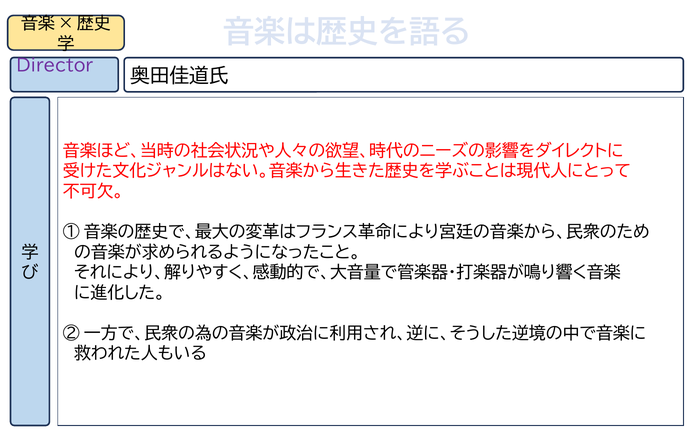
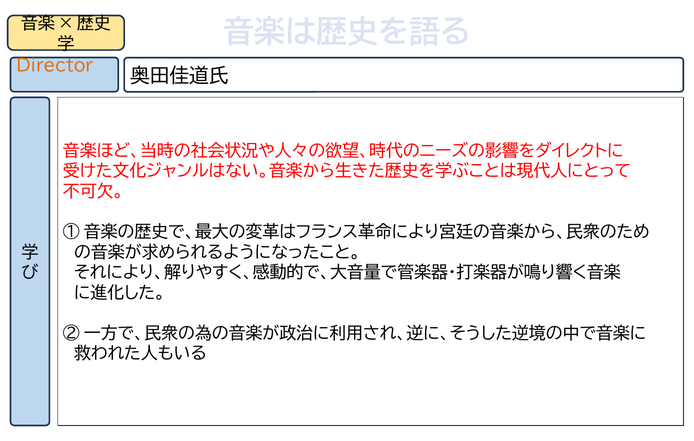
Director colour: purple -> orange
